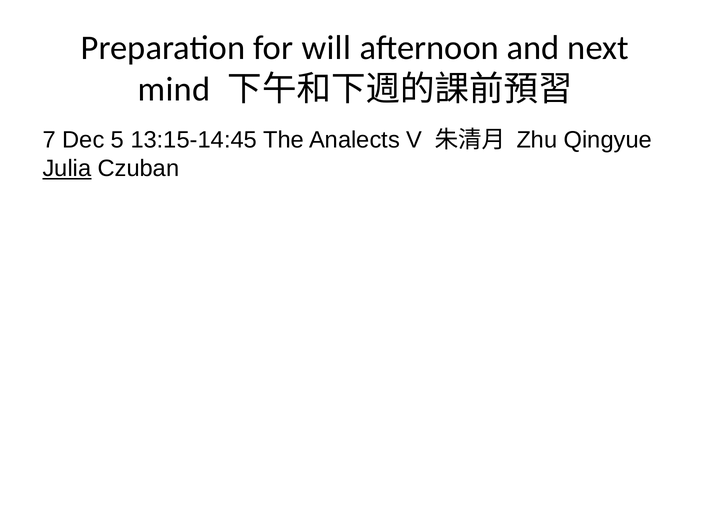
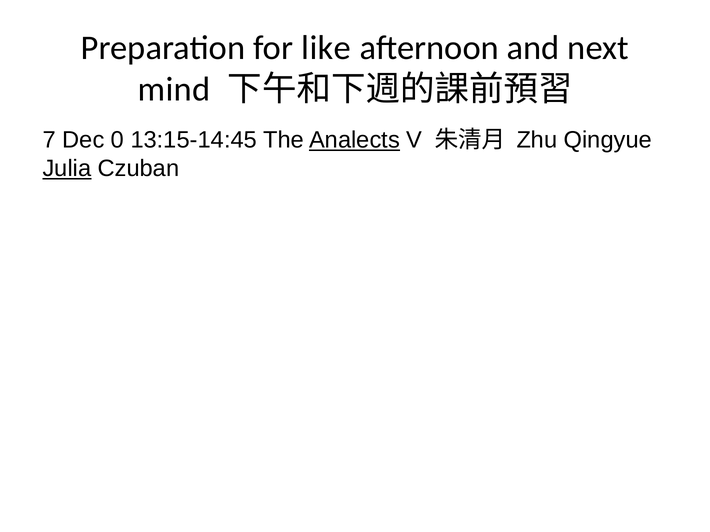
will: will -> like
5: 5 -> 0
Analects underline: none -> present
